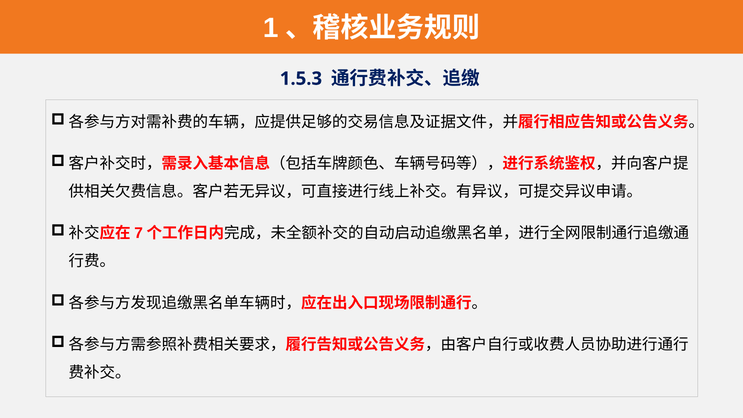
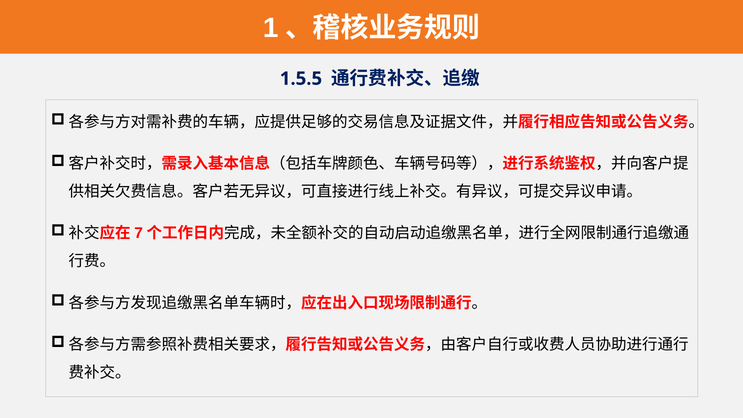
1.5.3: 1.5.3 -> 1.5.5
